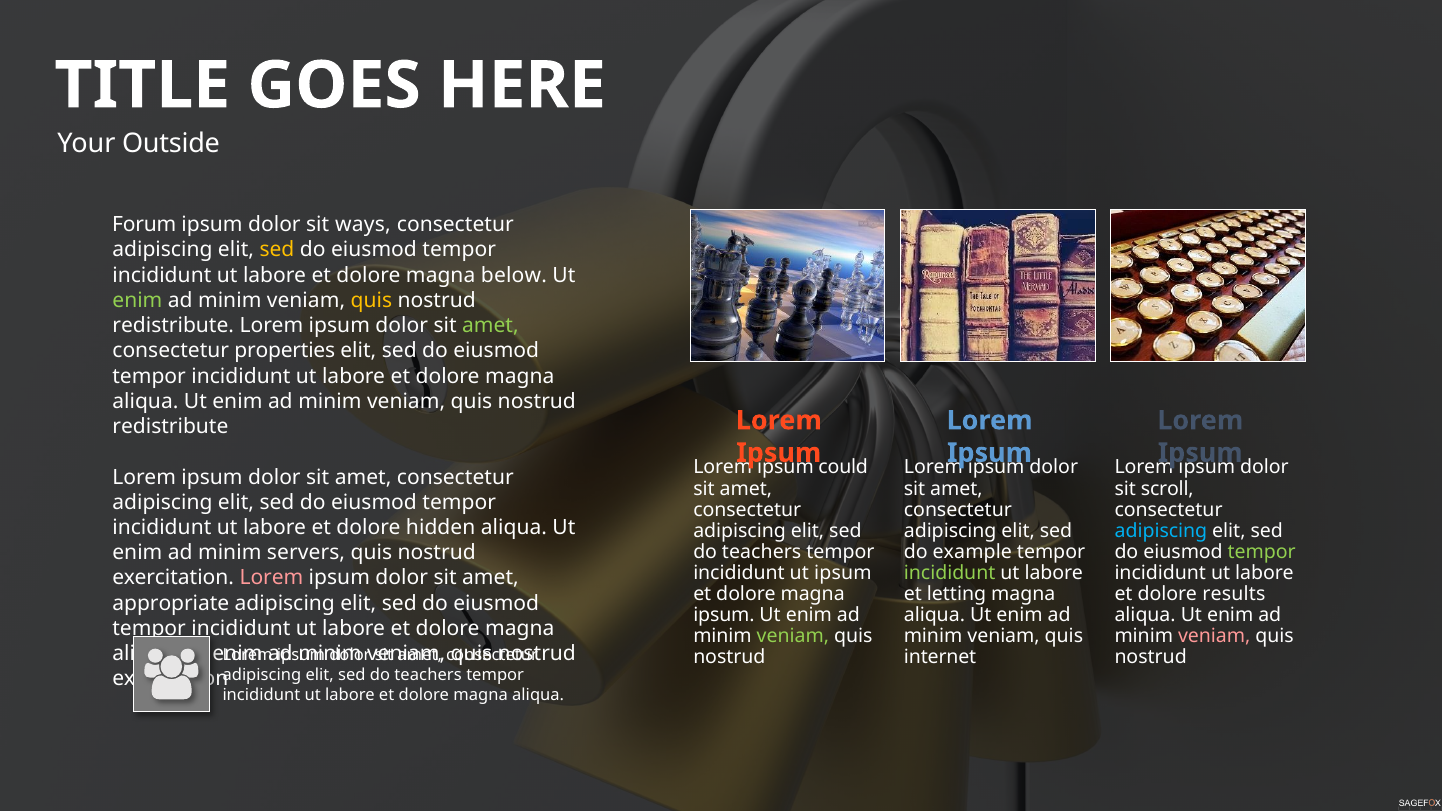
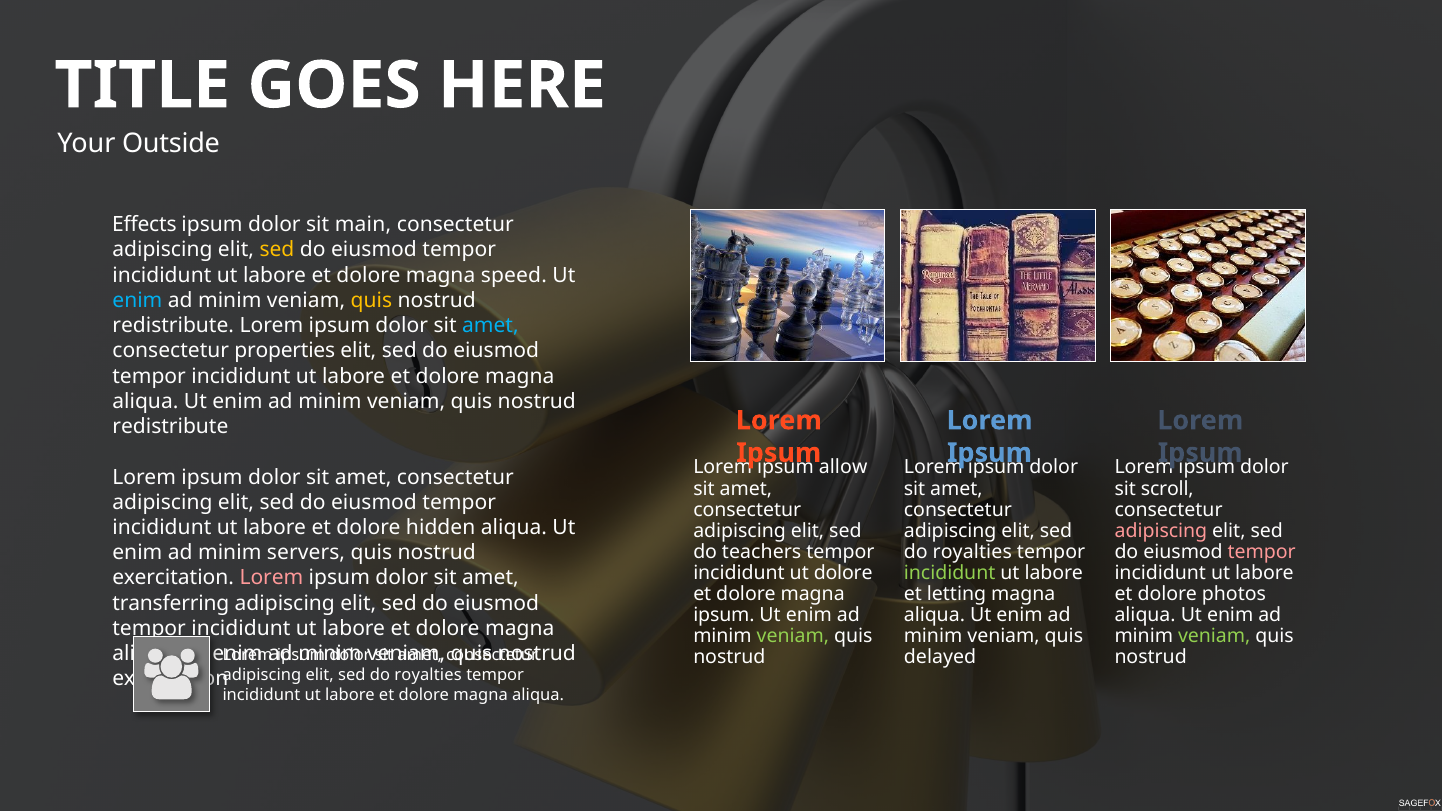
Forum: Forum -> Effects
ways: ways -> main
below: below -> speed
enim at (137, 300) colour: light green -> light blue
amet at (490, 326) colour: light green -> light blue
could: could -> allow
adipiscing at (1161, 531) colour: light blue -> pink
example at (972, 552): example -> royalties
tempor at (1262, 552) colour: light green -> pink
ut ipsum: ipsum -> dolore
results: results -> photos
appropriate: appropriate -> transferring
veniam at (1214, 637) colour: pink -> light green
internet: internet -> delayed
teachers at (428, 675): teachers -> royalties
